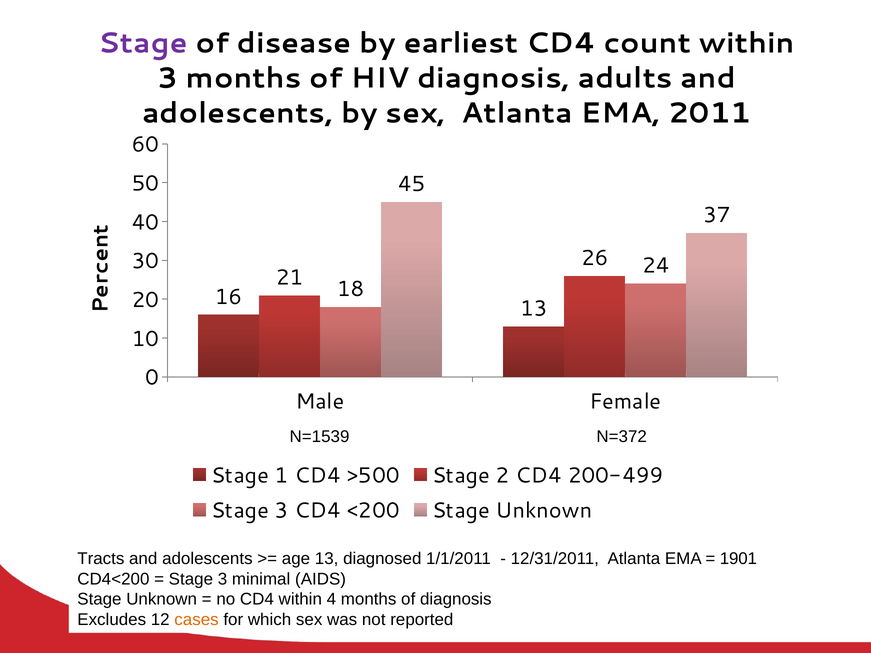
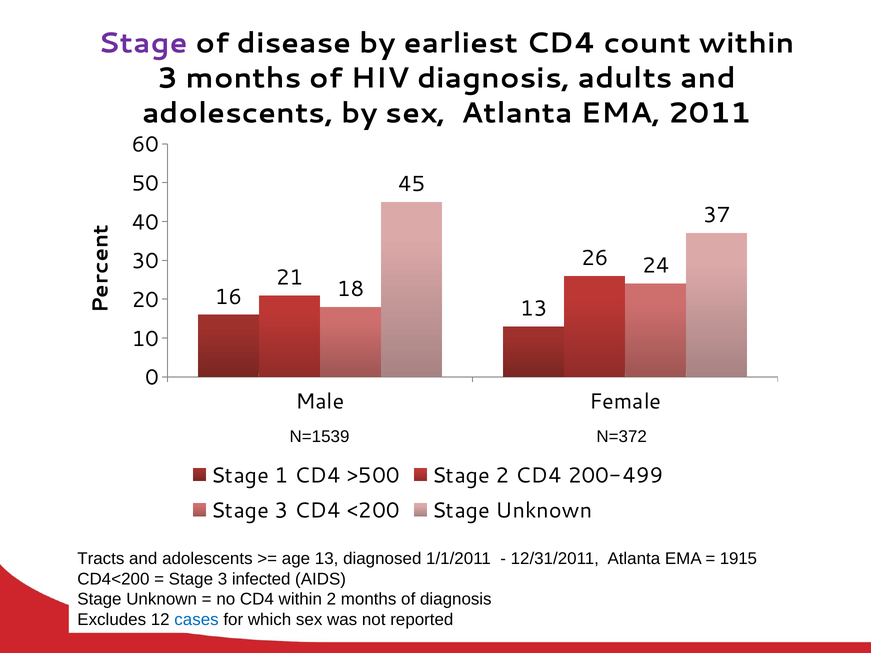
1901: 1901 -> 1915
minimal: minimal -> infected
within 4: 4 -> 2
cases colour: orange -> blue
